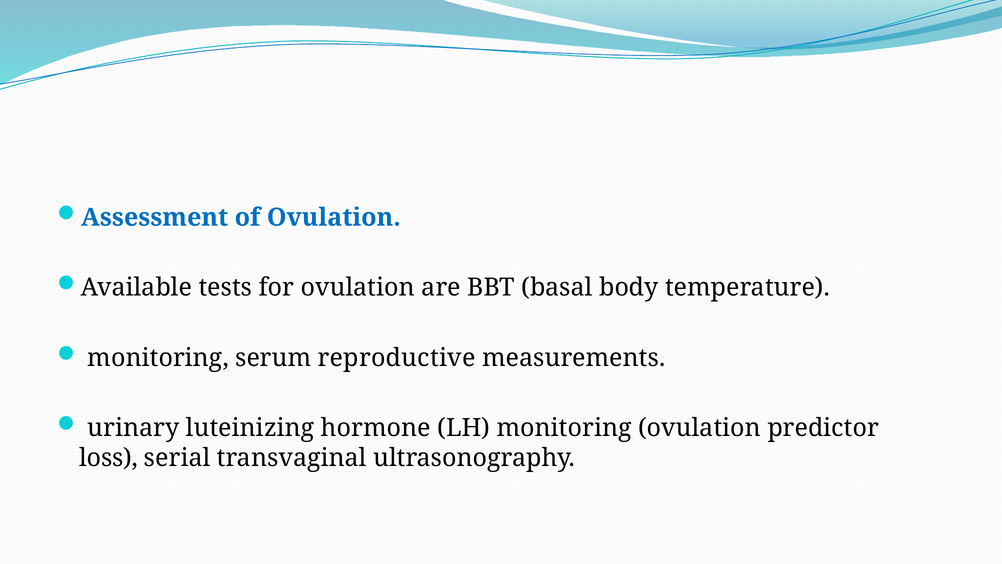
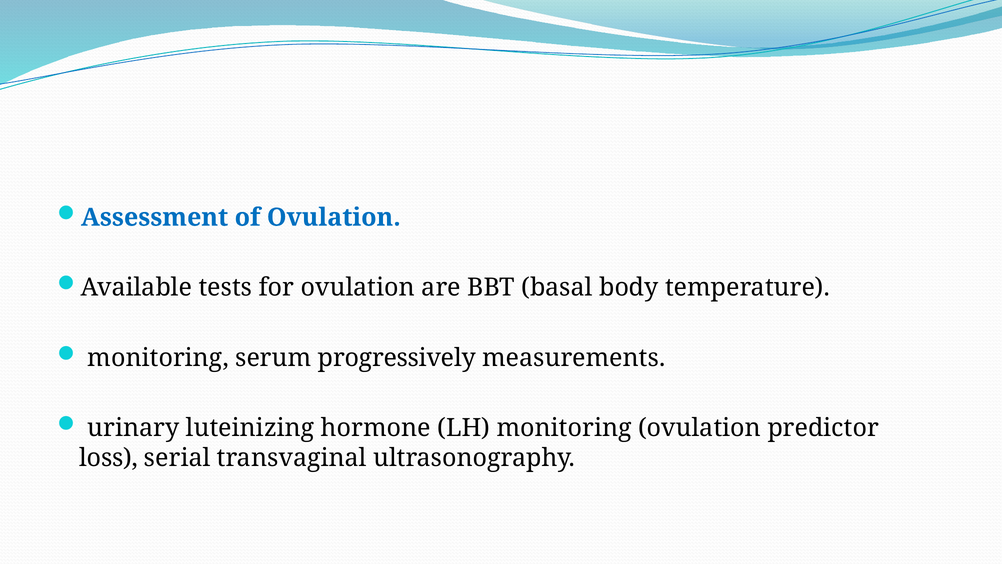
reproductive: reproductive -> progressively
